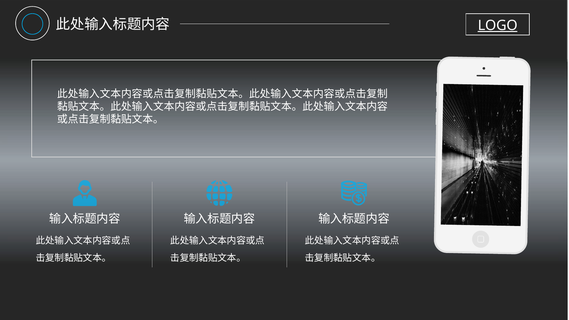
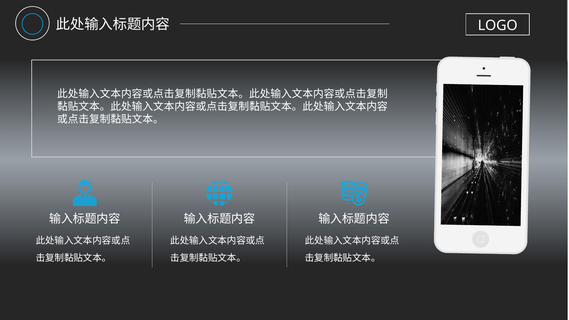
LOGO underline: present -> none
